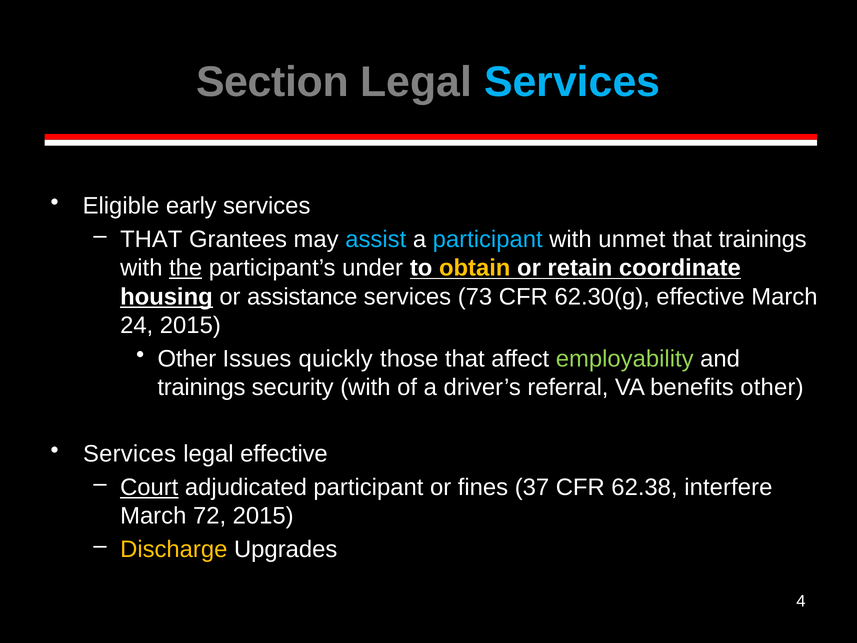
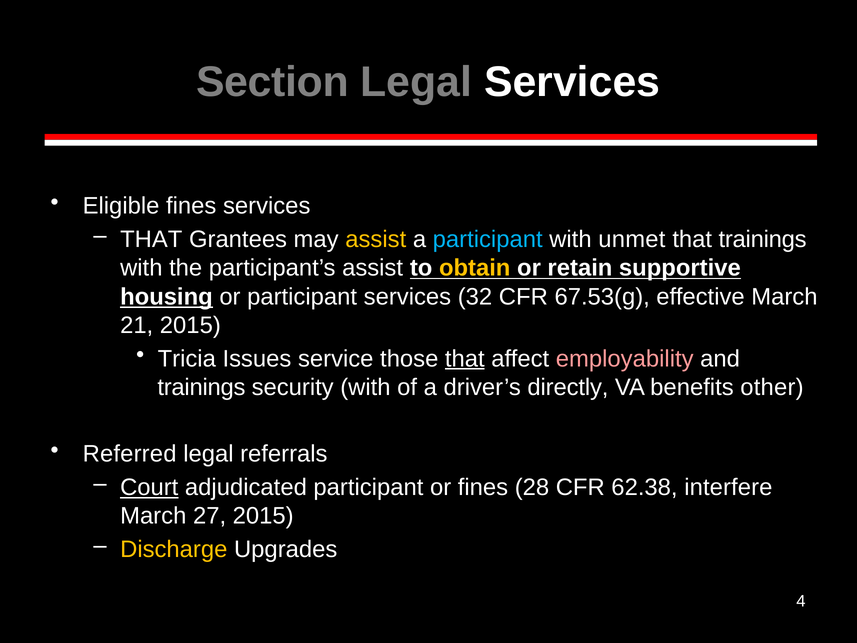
Services at (572, 82) colour: light blue -> white
Eligible early: early -> fines
assist at (376, 239) colour: light blue -> yellow
the underline: present -> none
participant’s under: under -> assist
coordinate: coordinate -> supportive
or assistance: assistance -> participant
73: 73 -> 32
62.30(g: 62.30(g -> 67.53(g
24: 24 -> 21
Other at (187, 359): Other -> Tricia
quickly: quickly -> service
that at (465, 359) underline: none -> present
employability colour: light green -> pink
referral: referral -> directly
Services at (130, 454): Services -> Referred
legal effective: effective -> referrals
37: 37 -> 28
72: 72 -> 27
